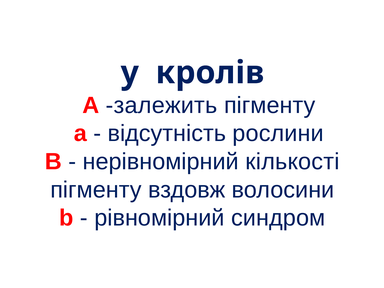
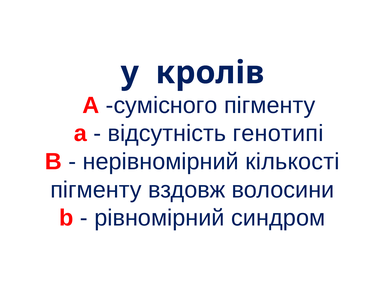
залежить: залежить -> сумісного
рослини: рослини -> генотипі
